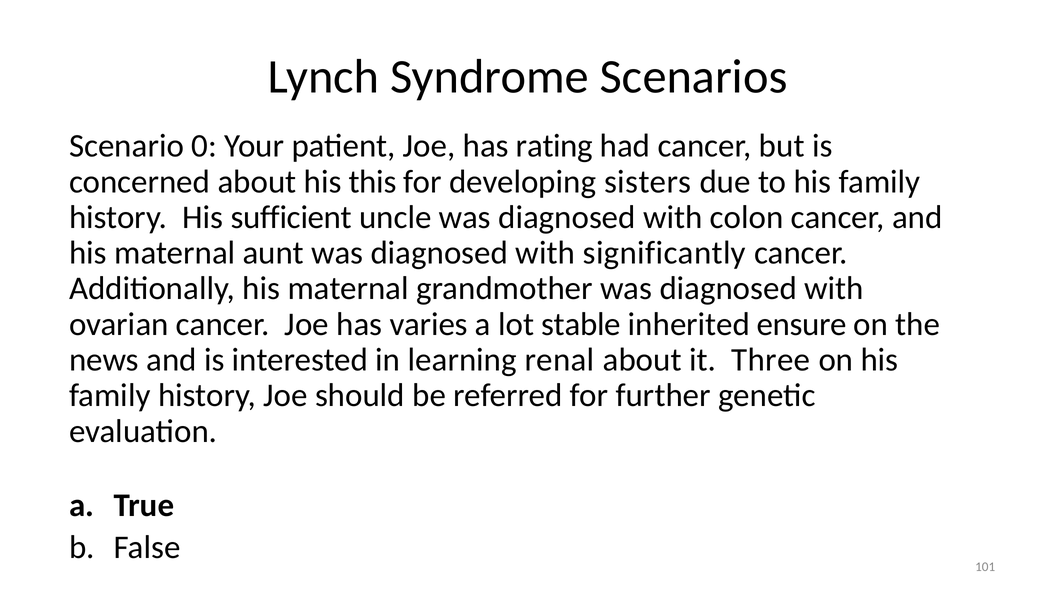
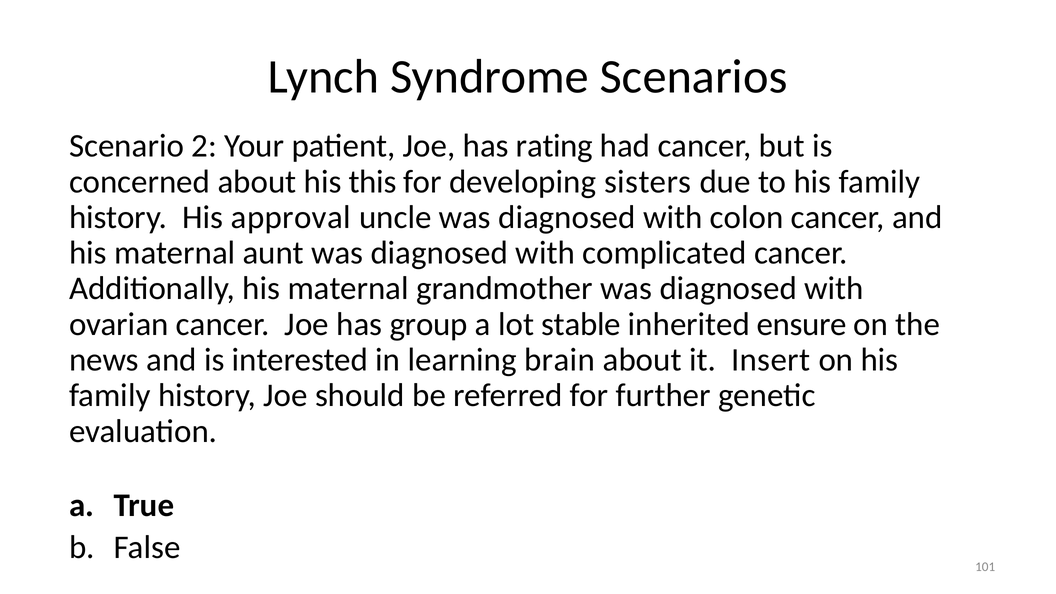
0: 0 -> 2
sufficient: sufficient -> approval
significantly: significantly -> complicated
varies: varies -> group
renal: renal -> brain
Three: Three -> Insert
